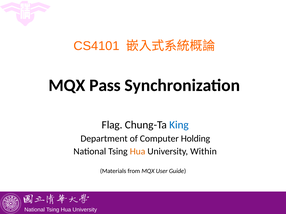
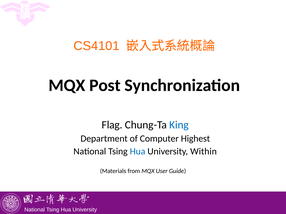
Pass: Pass -> Post
Holding: Holding -> Highest
Hua at (138, 152) colour: orange -> blue
